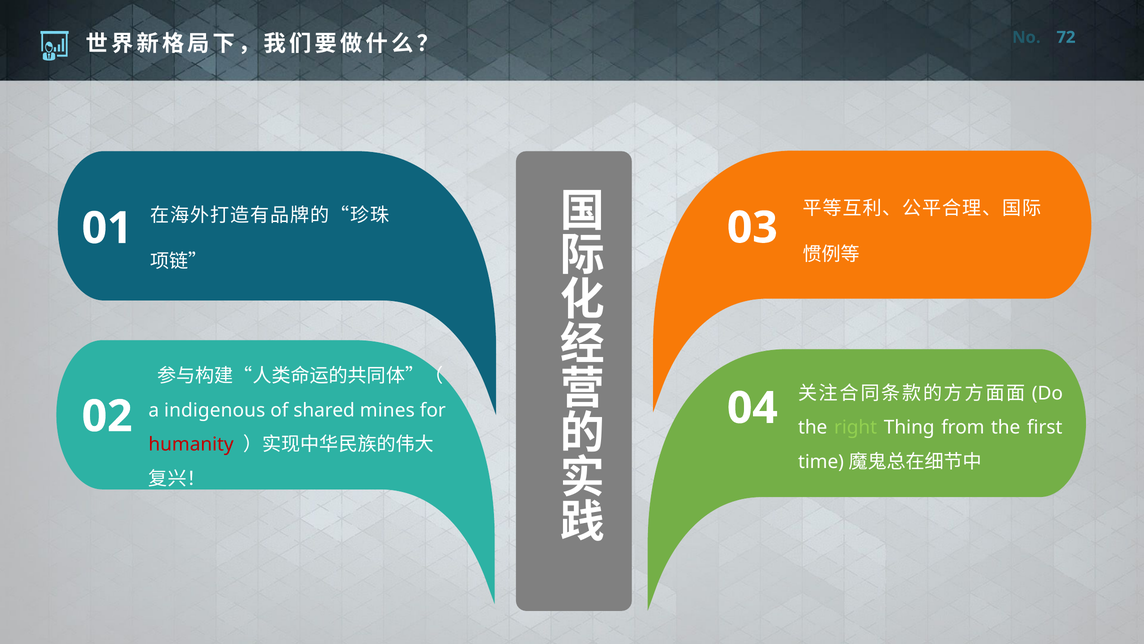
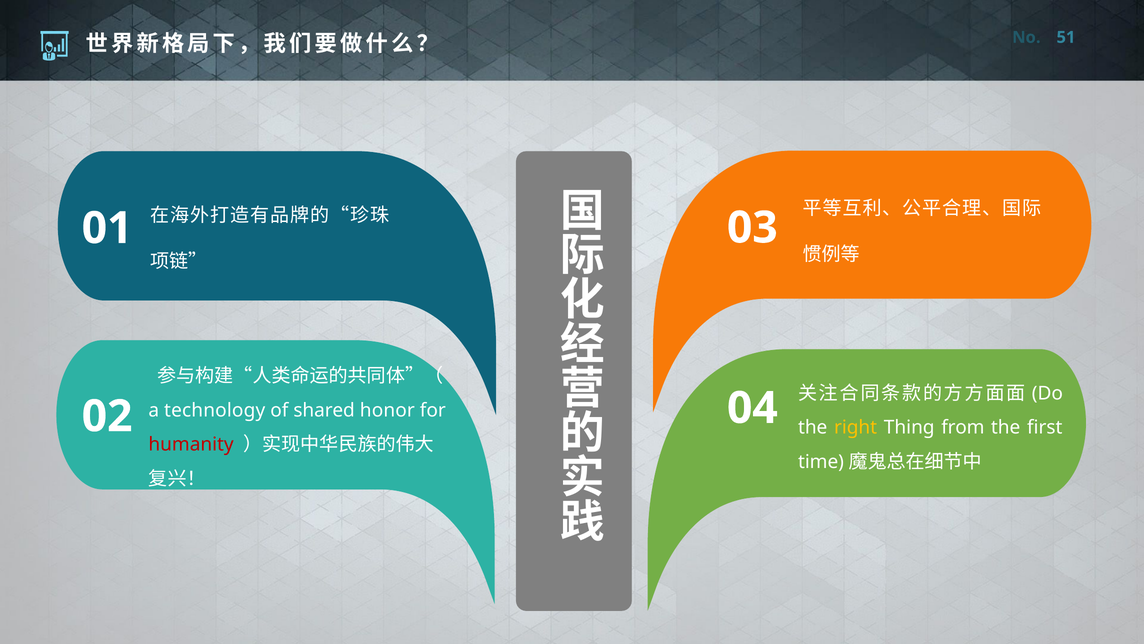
72: 72 -> 51
indigenous: indigenous -> technology
mines: mines -> honor
right colour: light green -> yellow
